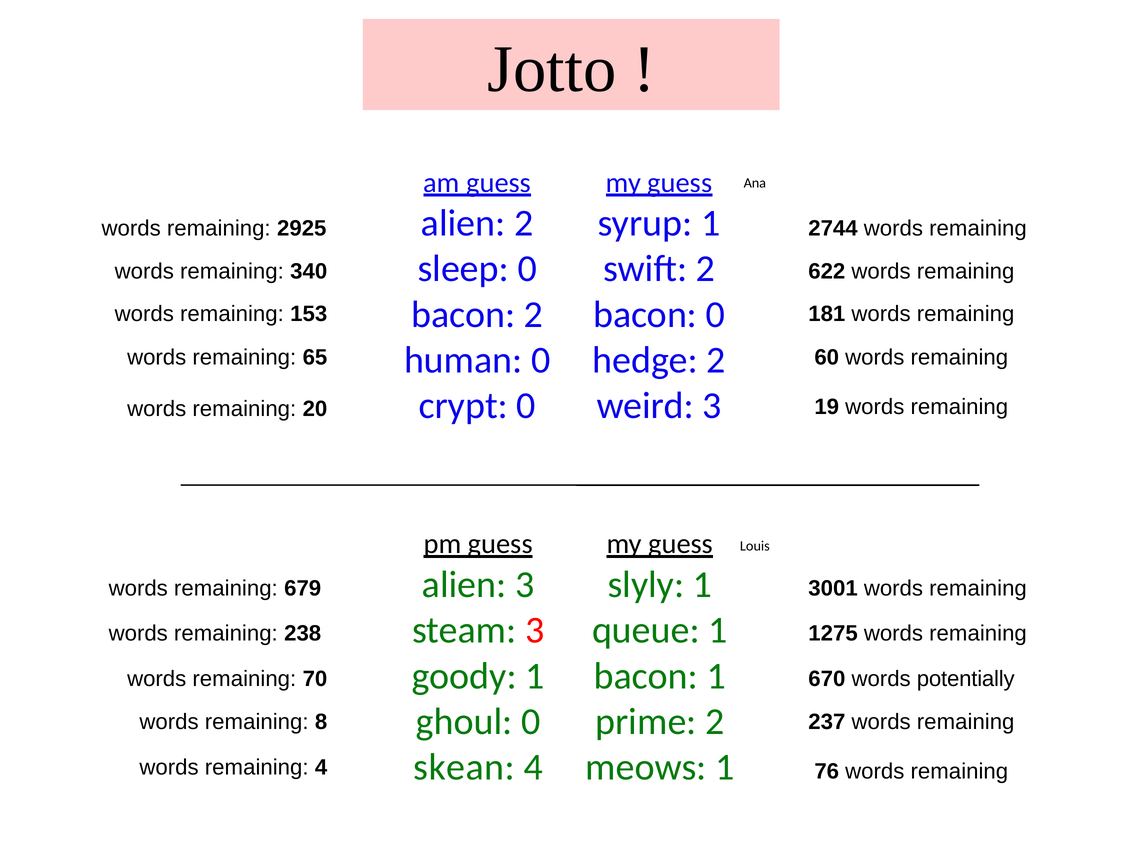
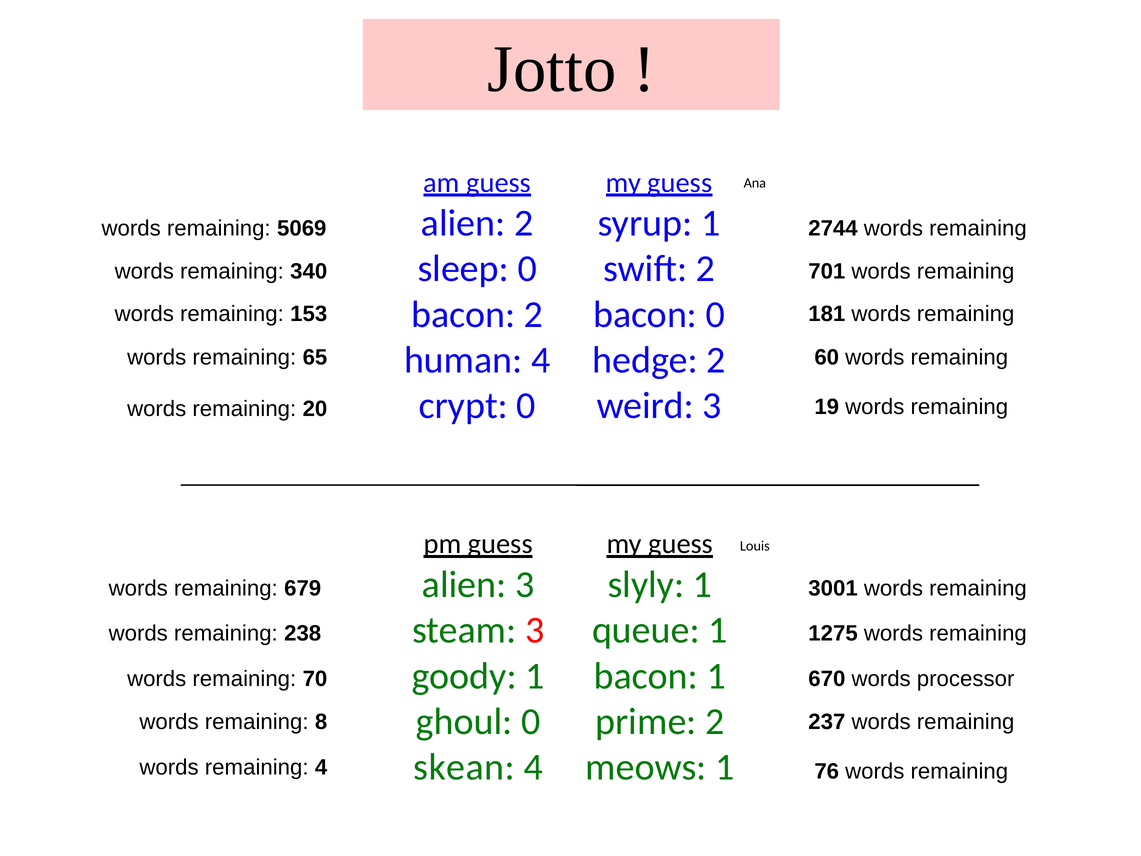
2925: 2925 -> 5069
622: 622 -> 701
human 0: 0 -> 4
potentially: potentially -> processor
